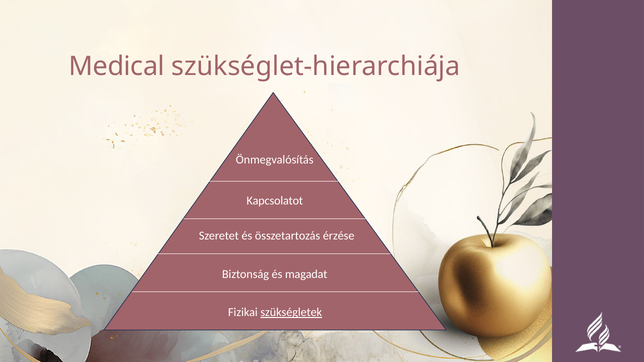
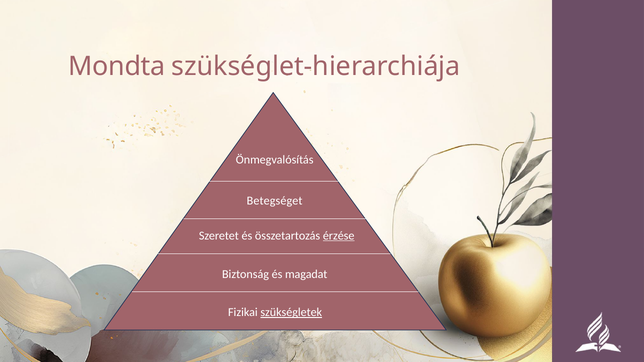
Medical: Medical -> Mondta
Kapcsolatot: Kapcsolatot -> Betegséget
érzése underline: none -> present
